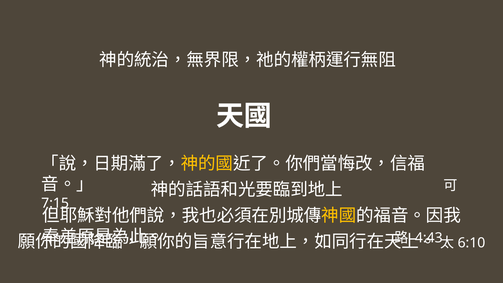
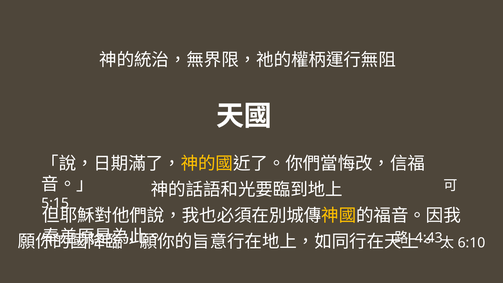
7:15: 7:15 -> 5:15
